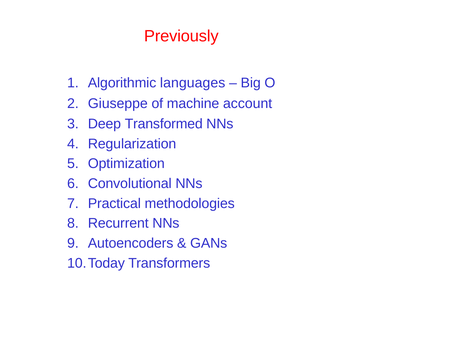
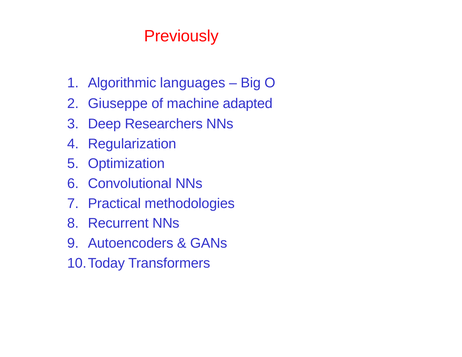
account: account -> adapted
Transformed: Transformed -> Researchers
